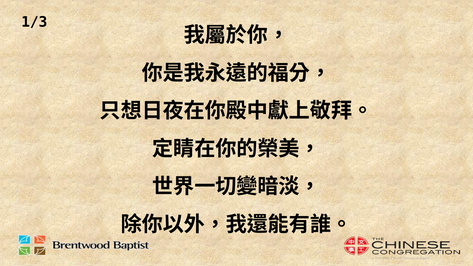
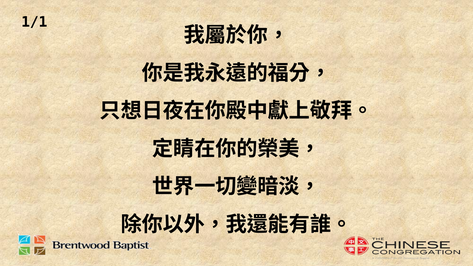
1/3: 1/3 -> 1/1
